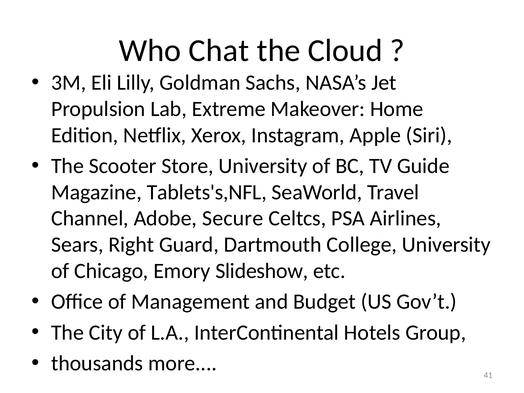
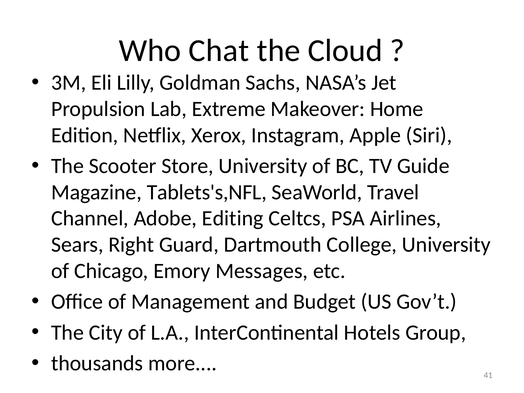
Secure: Secure -> Editing
Slideshow: Slideshow -> Messages
